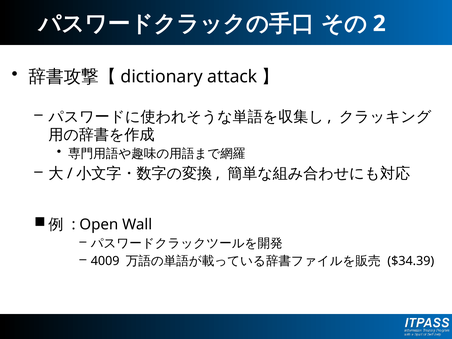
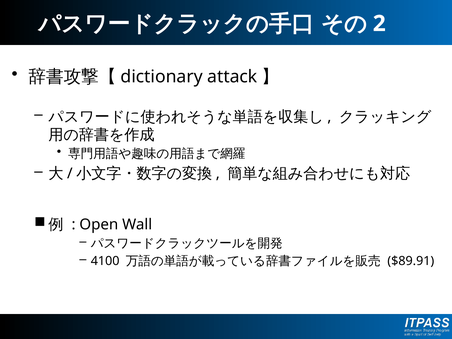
4009: 4009 -> 4100
$34.39: $34.39 -> $89.91
